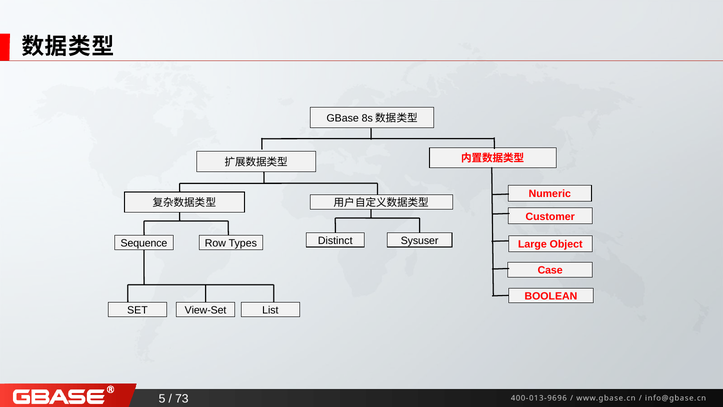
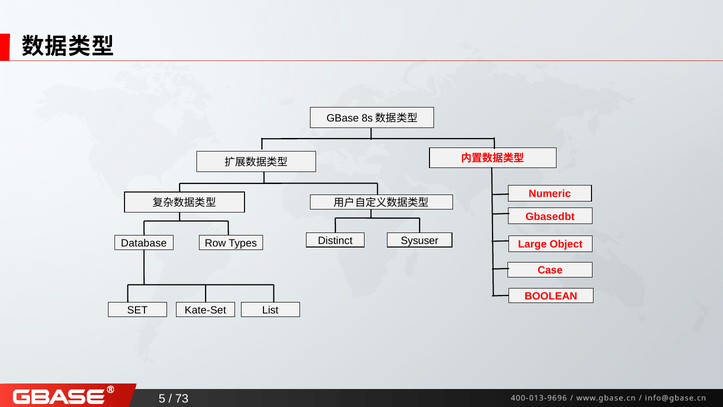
Customer: Customer -> Gbasedbt
Sequence: Sequence -> Database
View-Set: View-Set -> Kate-Set
